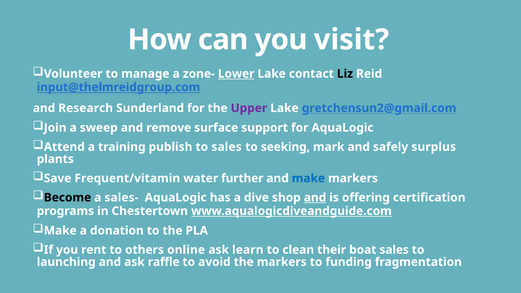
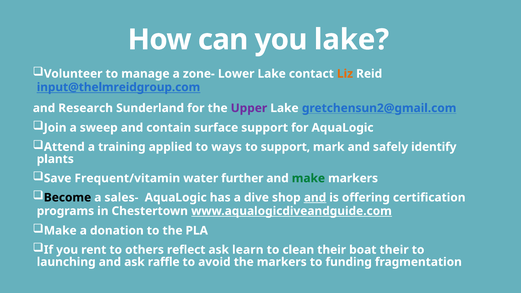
you visit: visit -> lake
Lower underline: present -> none
Liz colour: black -> orange
remove: remove -> contain
publish: publish -> applied
to sales: sales -> ways
to seeking: seeking -> support
surplus: surplus -> identify
make at (308, 178) colour: blue -> green
online: online -> reflect
boat sales: sales -> their
